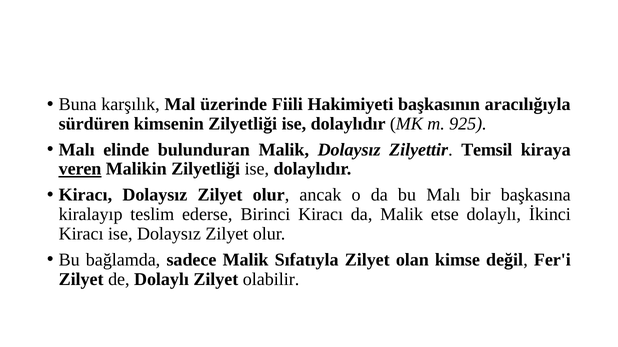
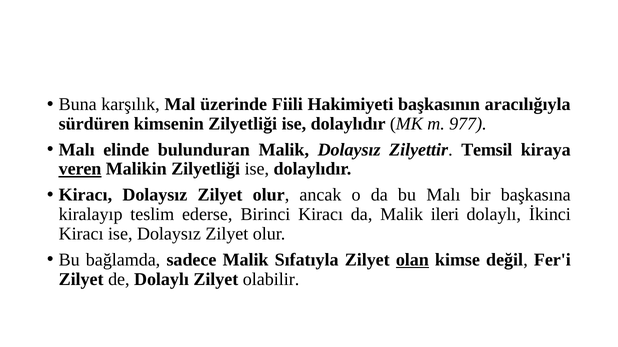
925: 925 -> 977
etse: etse -> ileri
olan underline: none -> present
